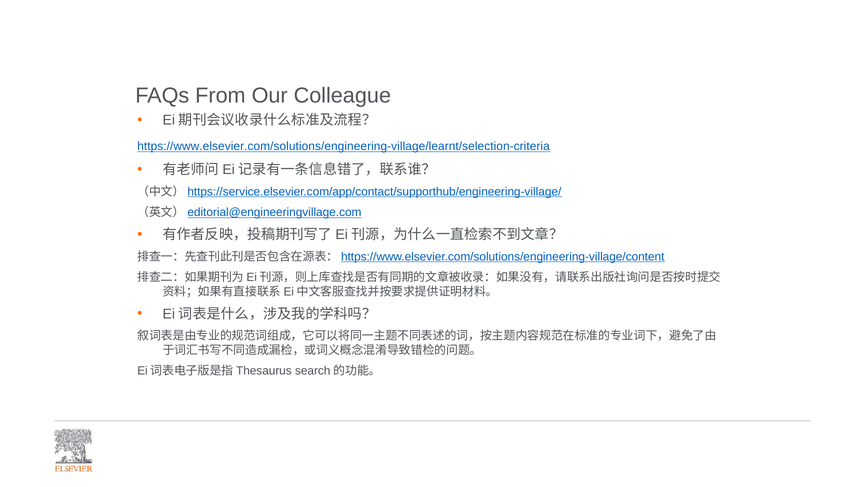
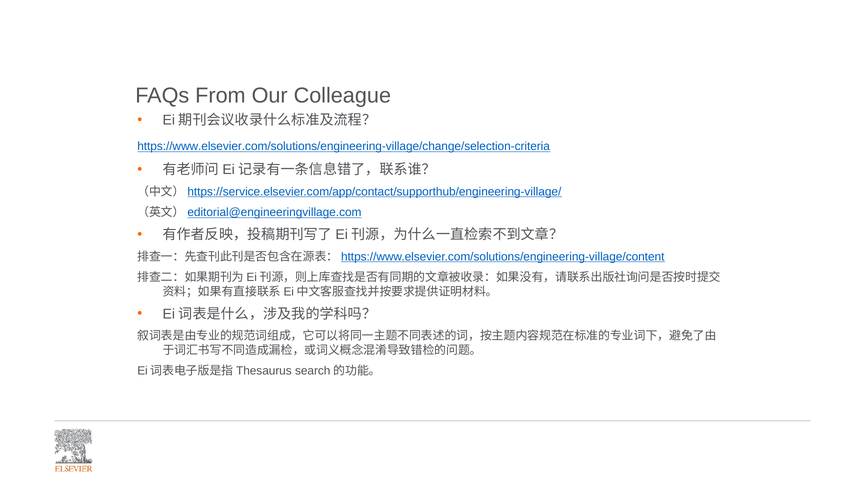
https://www.elsevier.com/solutions/engineering-village/learnt/selection-criteria: https://www.elsevier.com/solutions/engineering-village/learnt/selection-criteria -> https://www.elsevier.com/solutions/engineering-village/change/selection-criteria
